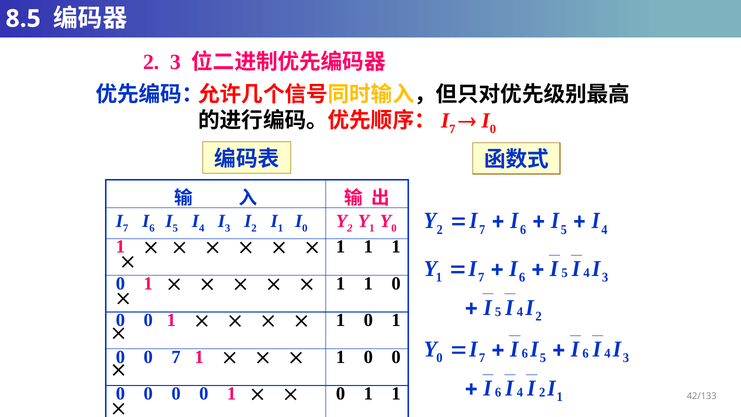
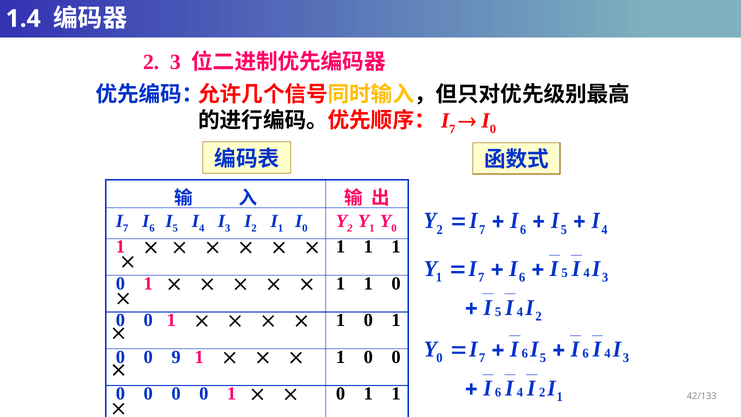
8.5: 8.5 -> 1.4
0 7: 7 -> 9
